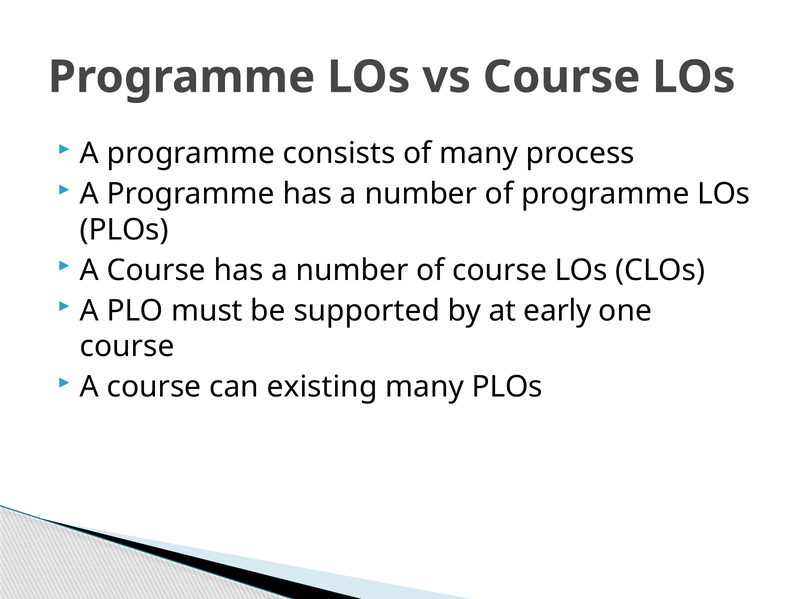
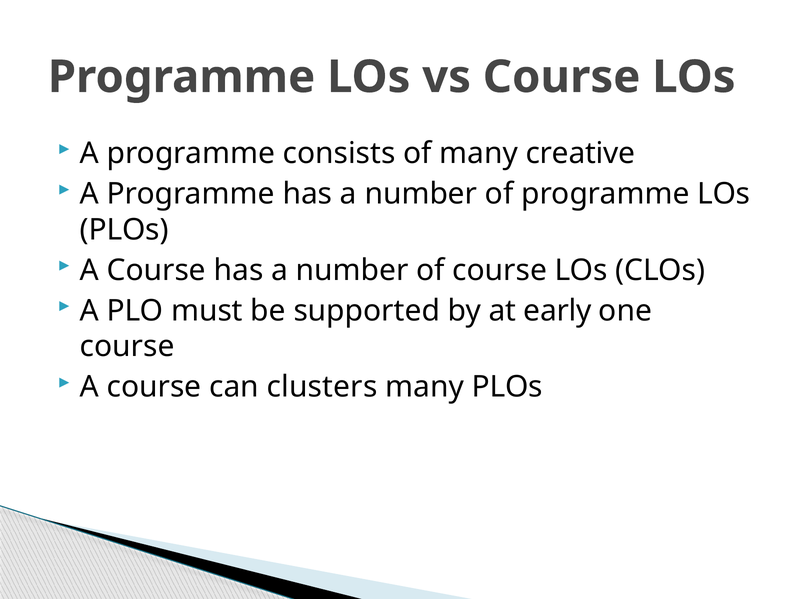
process: process -> creative
existing: existing -> clusters
